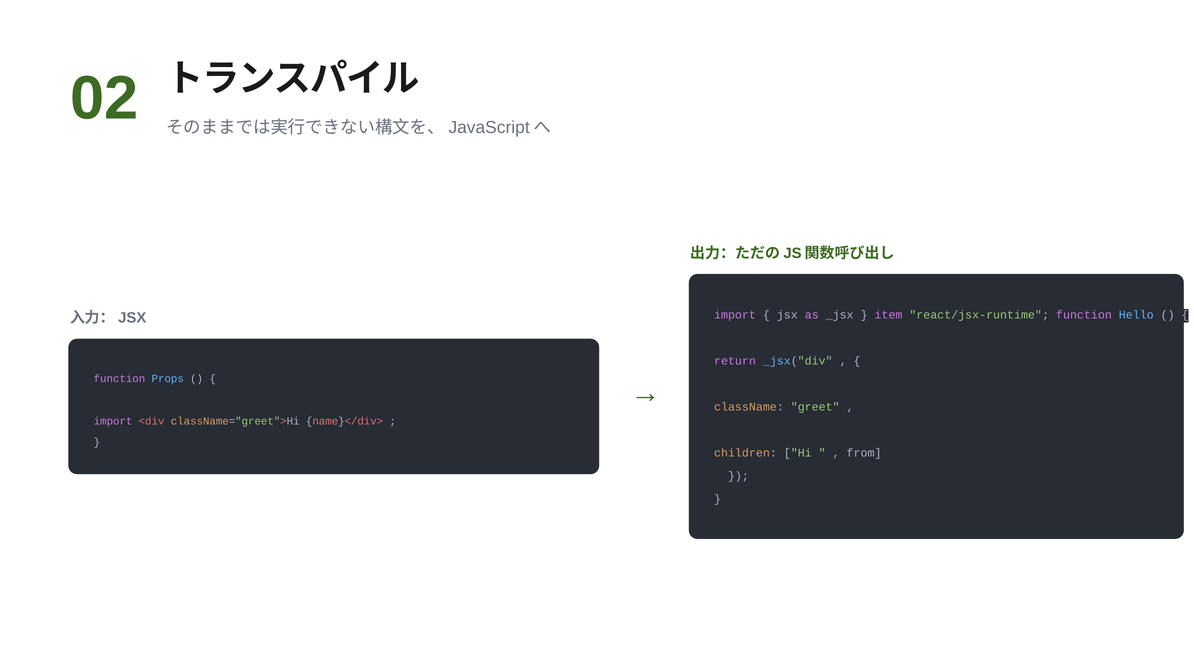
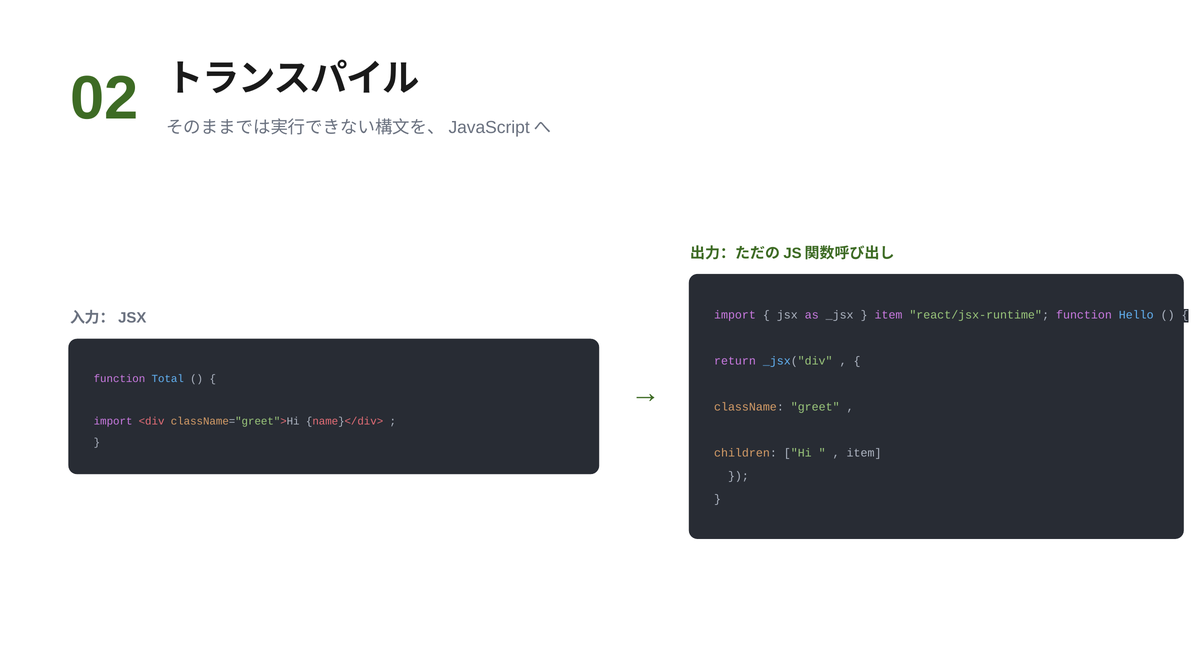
Props: Props -> Total
from at (864, 453): from -> item
